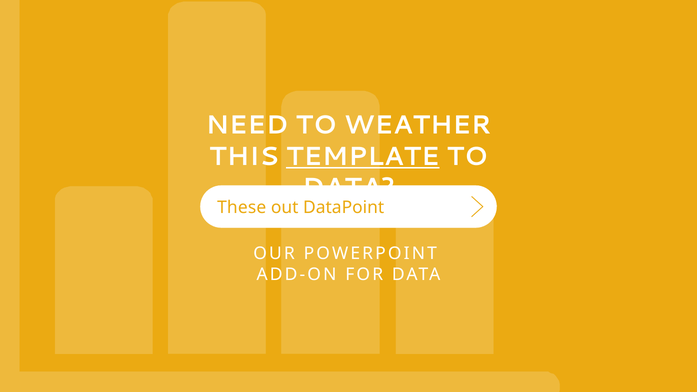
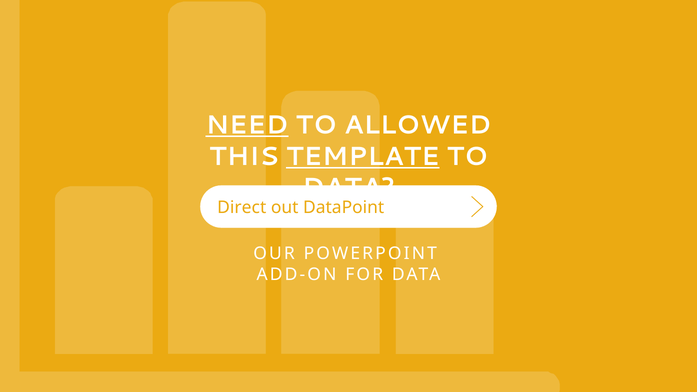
NEED underline: none -> present
WEATHER: WEATHER -> ALLOWED
These: These -> Direct
